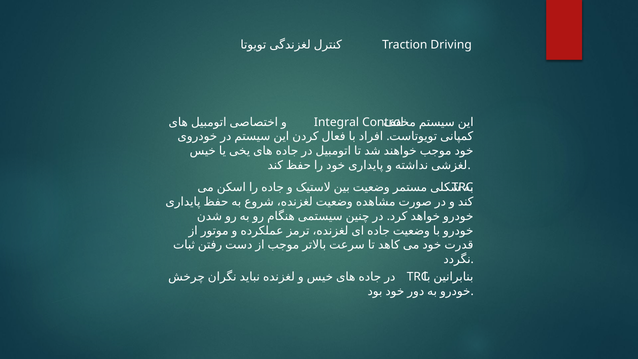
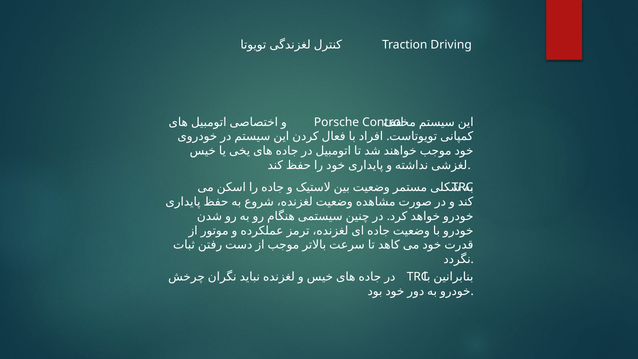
Integral: Integral -> Porsche
